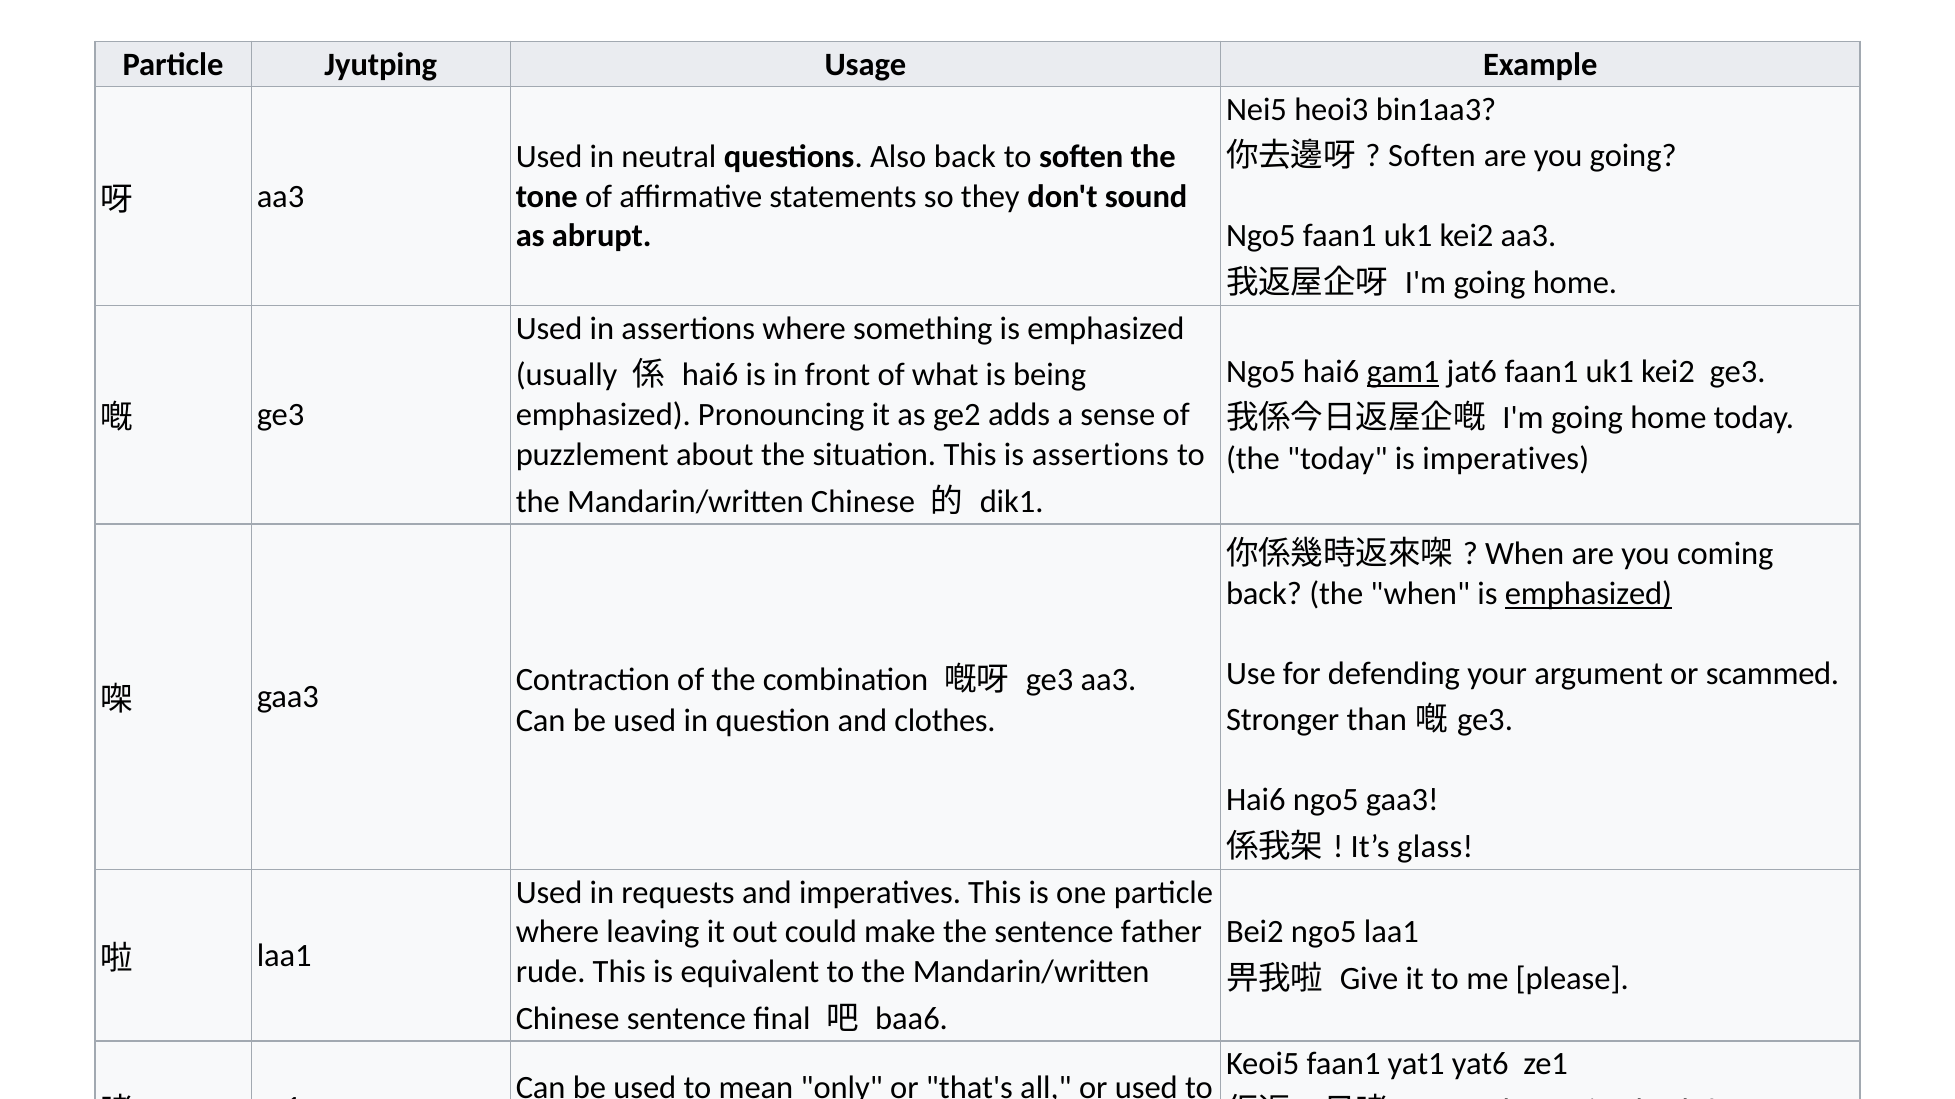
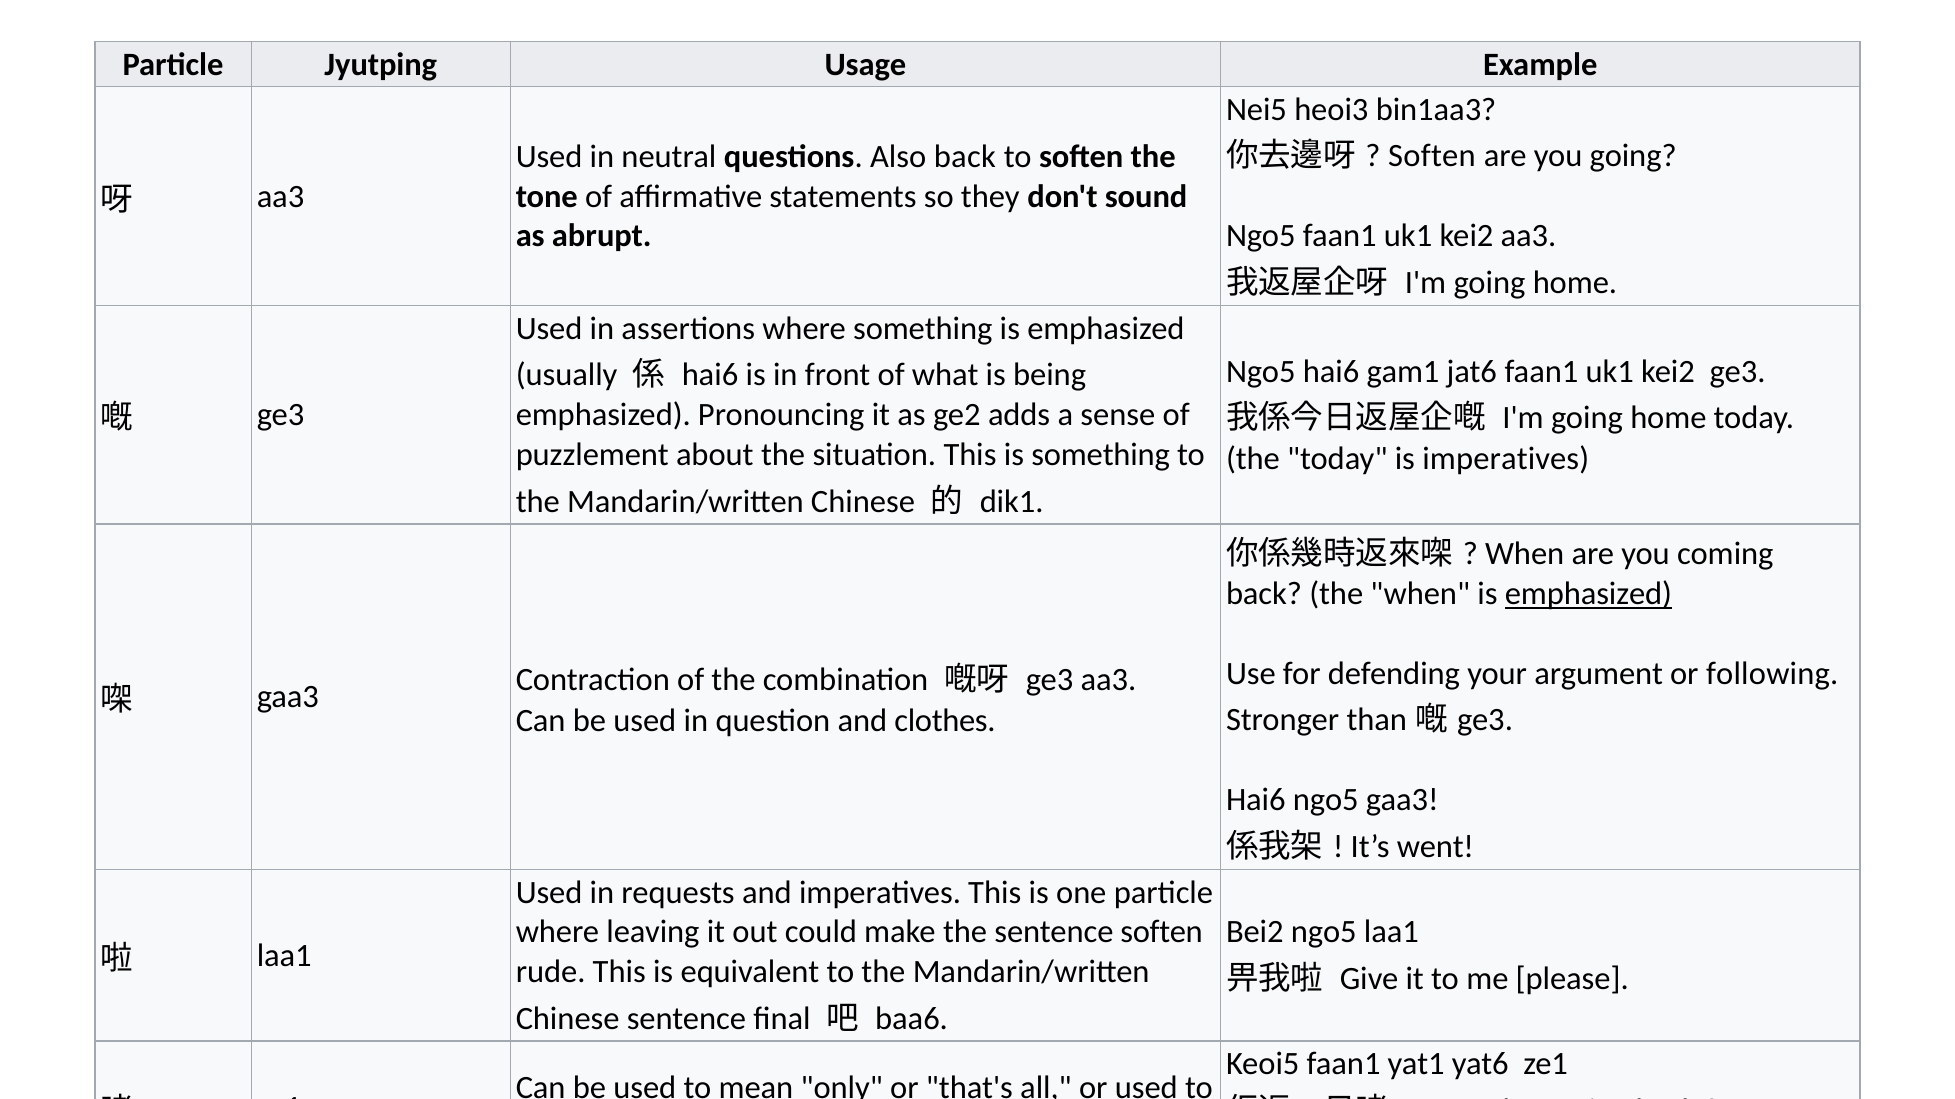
gam1 underline: present -> none
is assertions: assertions -> something
scammed: scammed -> following
glass: glass -> went
sentence father: father -> soften
